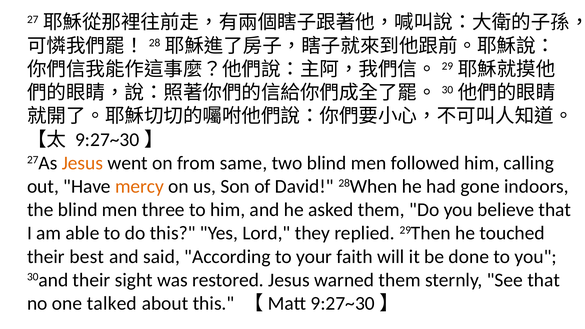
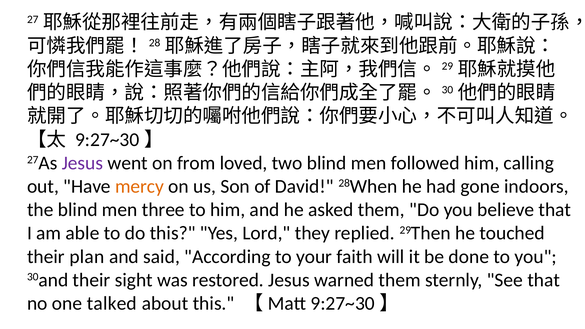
Jesus at (82, 163) colour: orange -> purple
same: same -> loved
best: best -> plan
